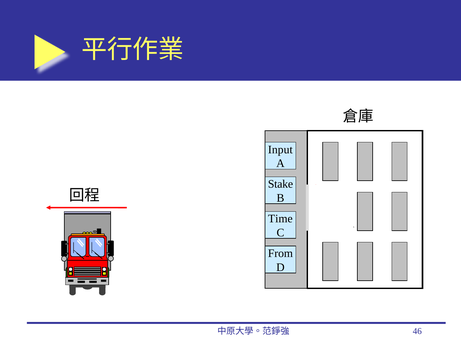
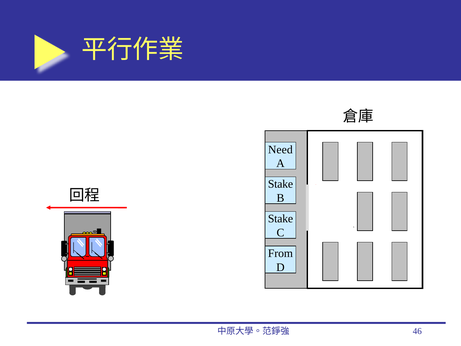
Input: Input -> Need
Time at (280, 219): Time -> Stake
